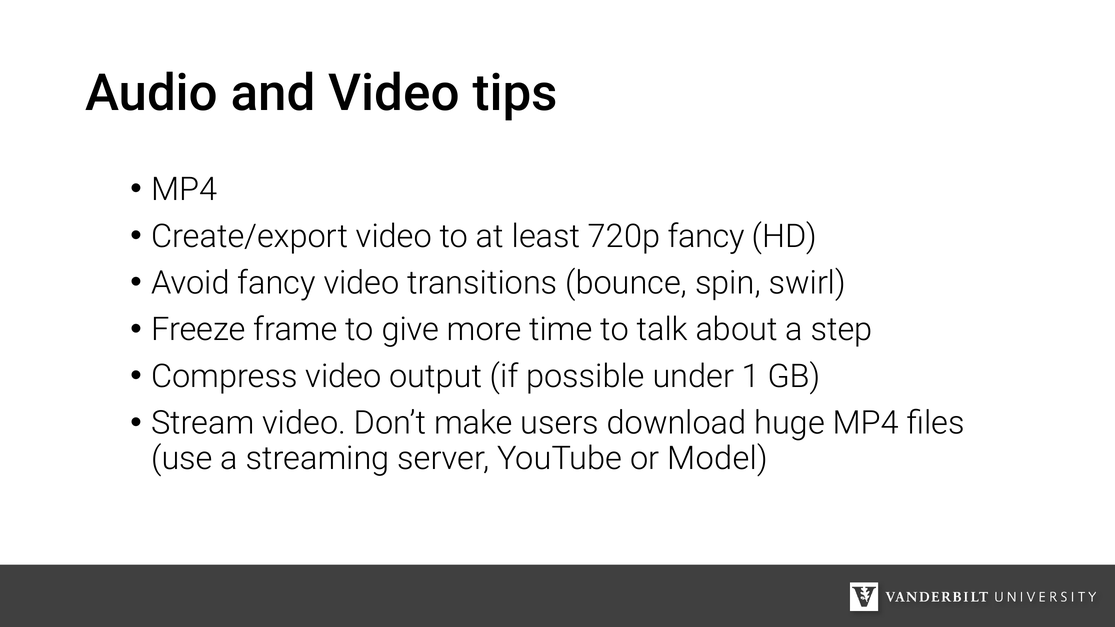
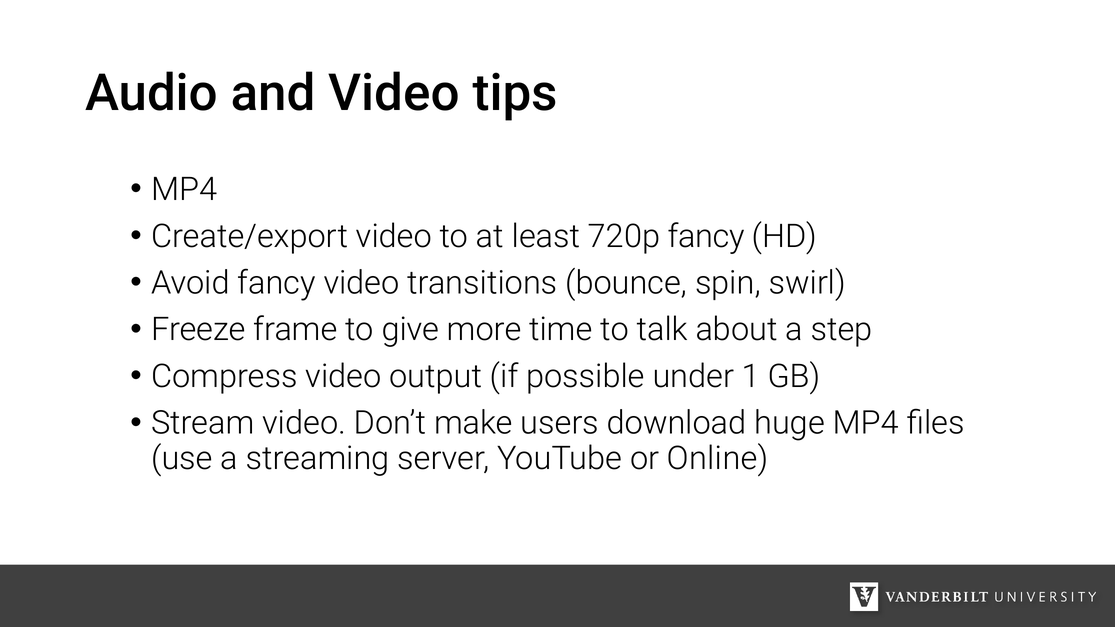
Model: Model -> Online
